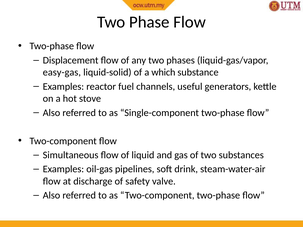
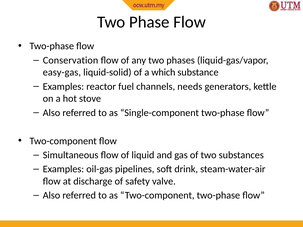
Displacement: Displacement -> Conservation
useful: useful -> needs
